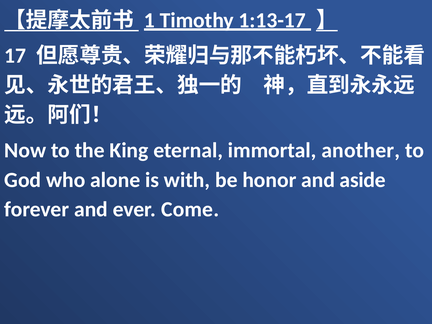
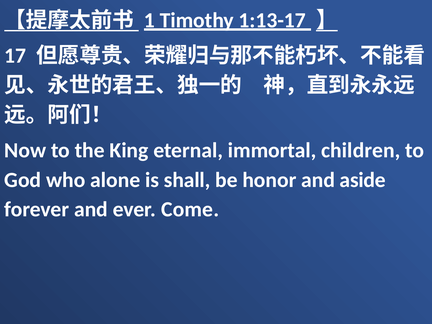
another: another -> children
with: with -> shall
